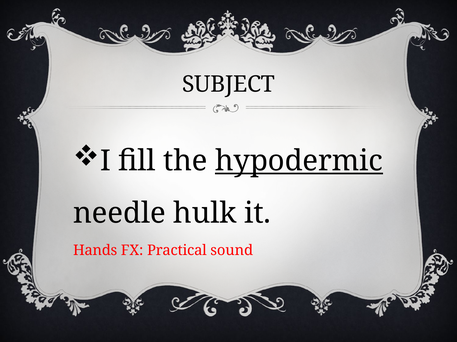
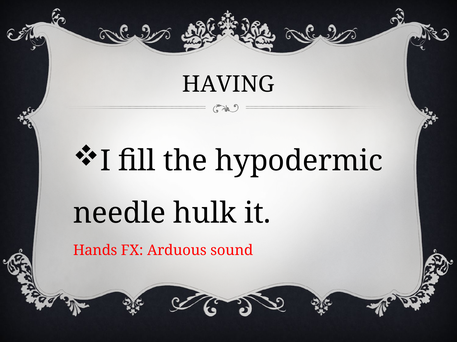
SUBJECT: SUBJECT -> HAVING
hypodermic underline: present -> none
Practical: Practical -> Arduous
